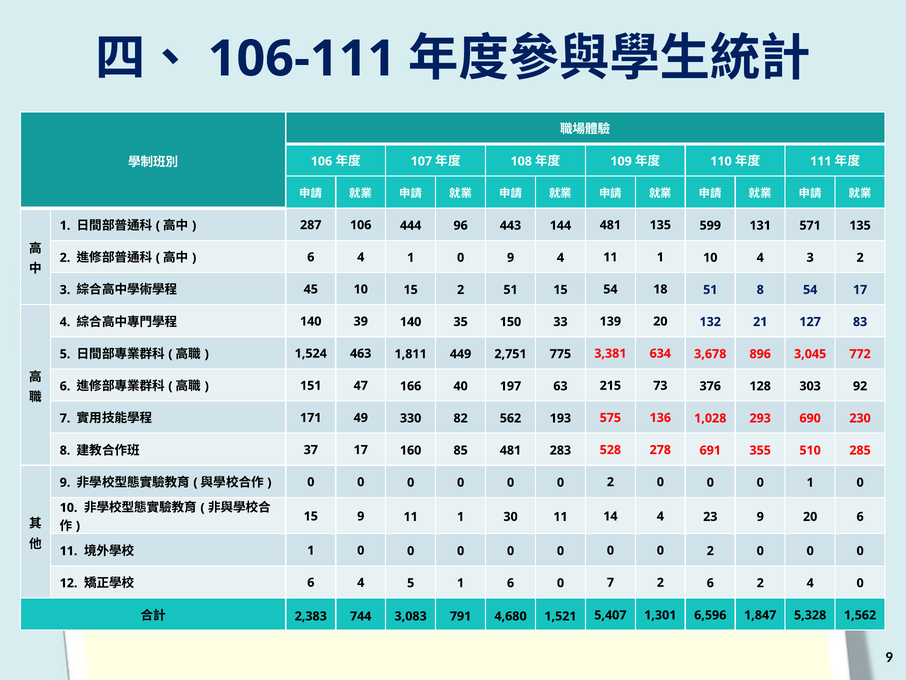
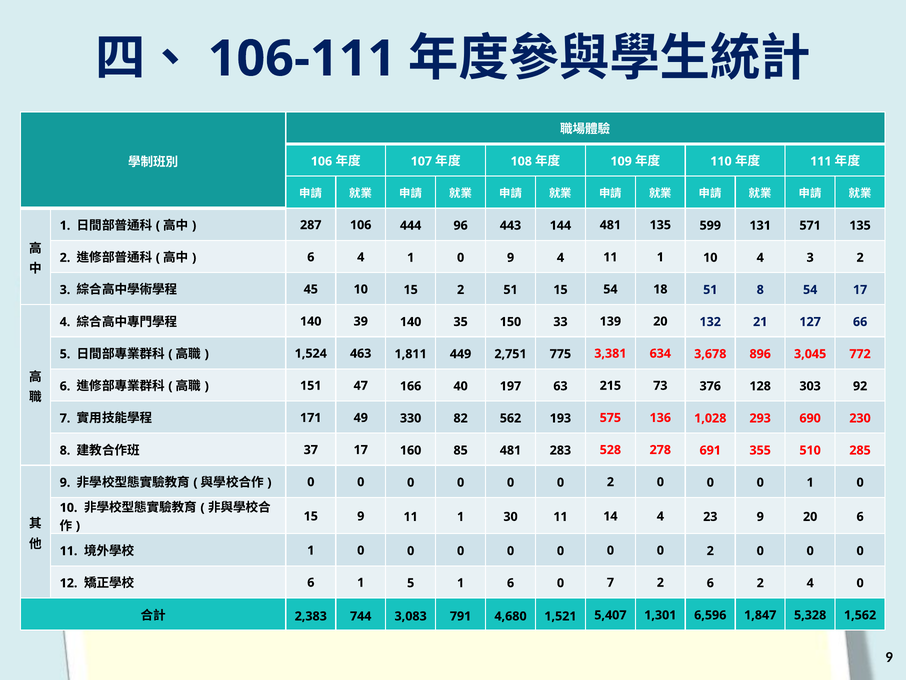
83: 83 -> 66
4 at (361, 582): 4 -> 1
